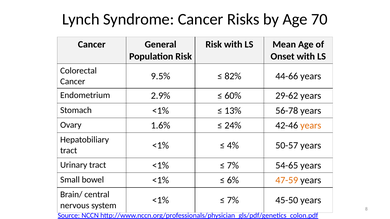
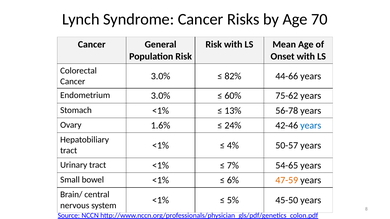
9.5% at (161, 76): 9.5% -> 3.0%
Endometrium 2.9%: 2.9% -> 3.0%
29-62: 29-62 -> 75-62
years at (311, 126) colour: orange -> blue
7% at (233, 200): 7% -> 5%
